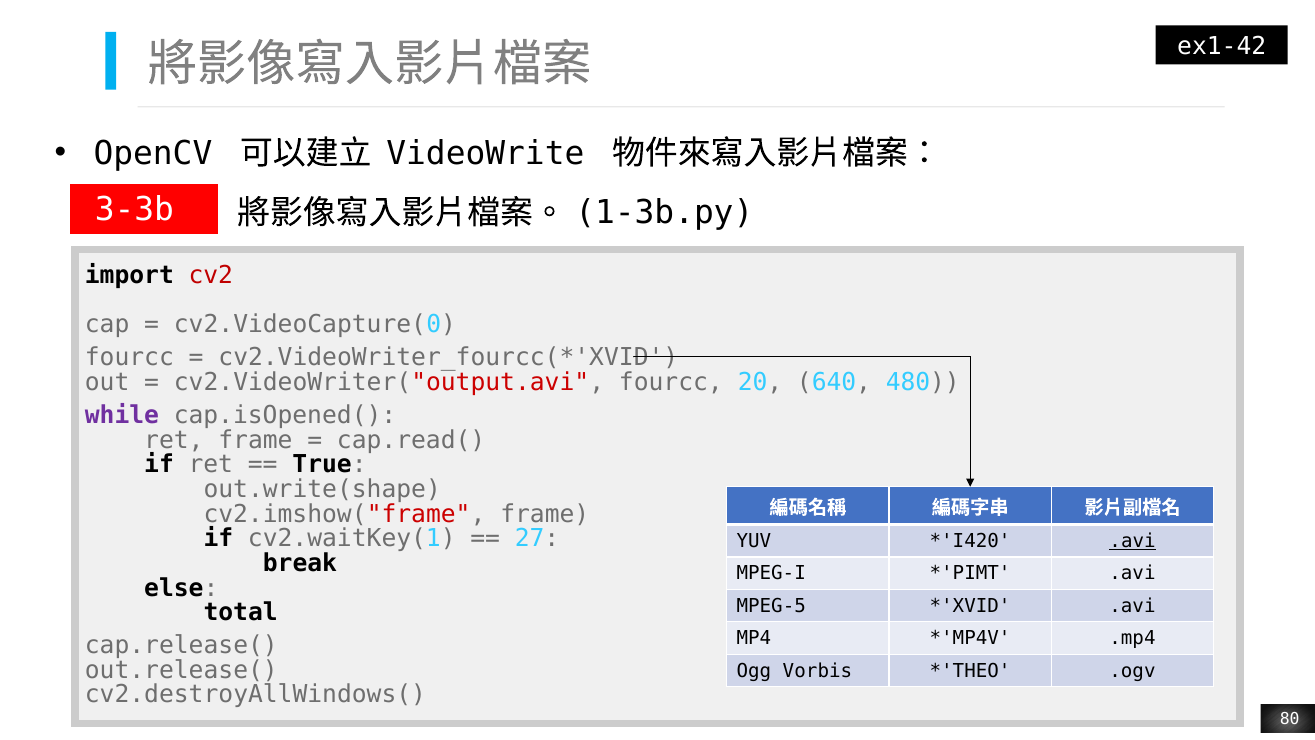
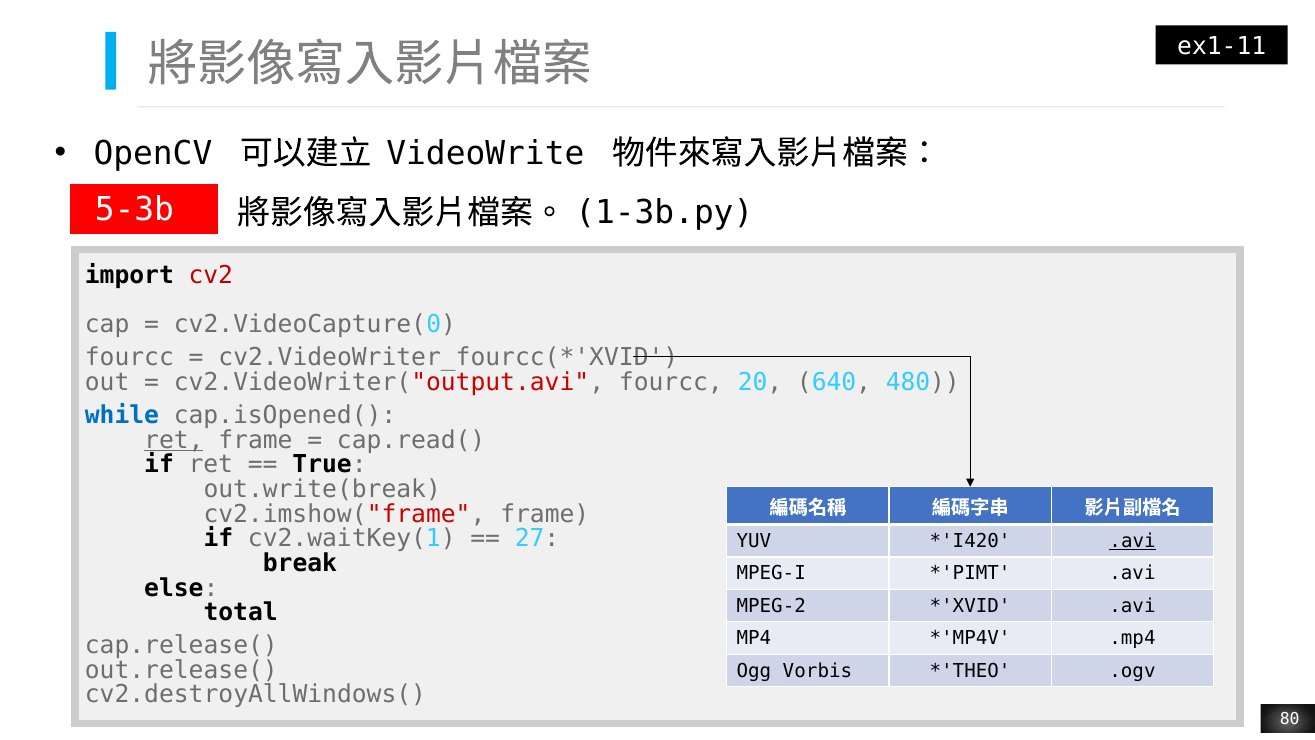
ex1-42: ex1-42 -> ex1-11
3-3b: 3-3b -> 5-3b
while colour: purple -> blue
ret at (174, 440) underline: none -> present
out.write(shape: out.write(shape -> out.write(break
MPEG-5: MPEG-5 -> MPEG-2
